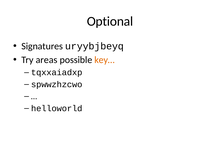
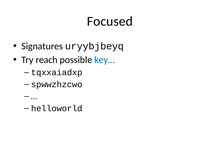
Optional: Optional -> Focused
areas: areas -> reach
key… colour: orange -> blue
